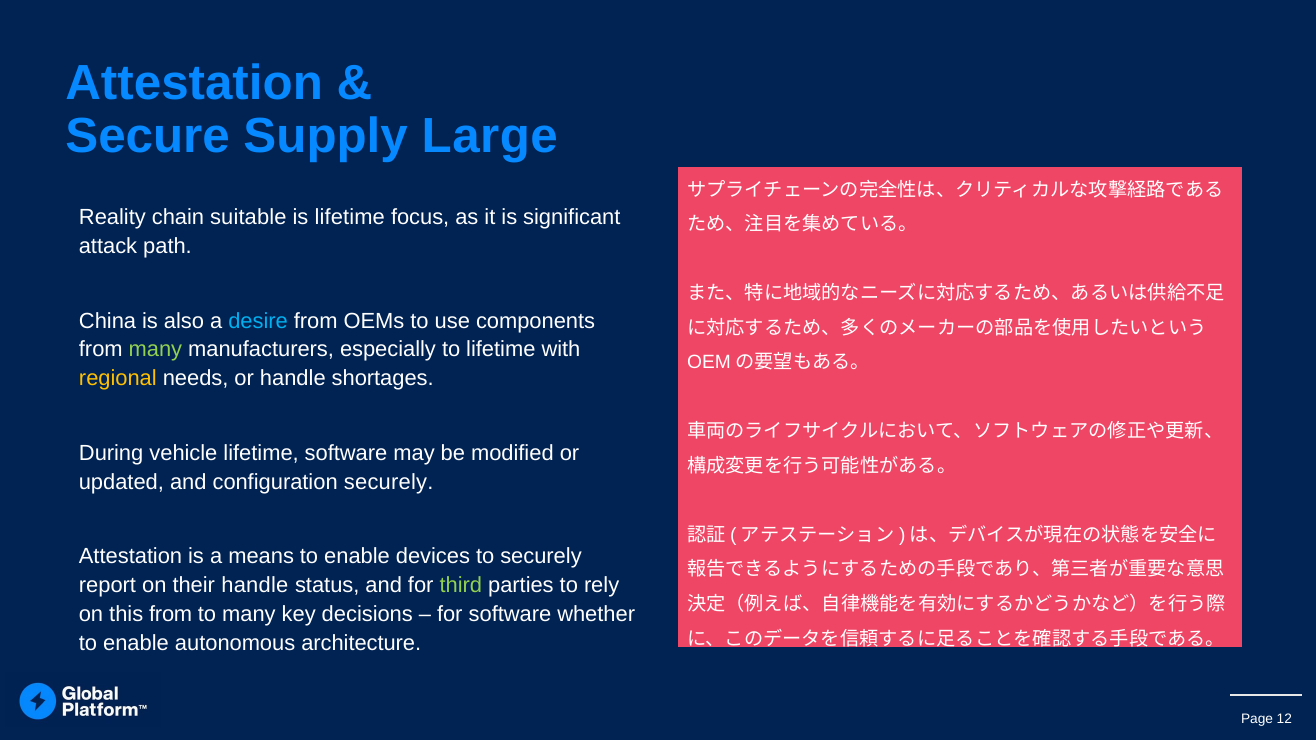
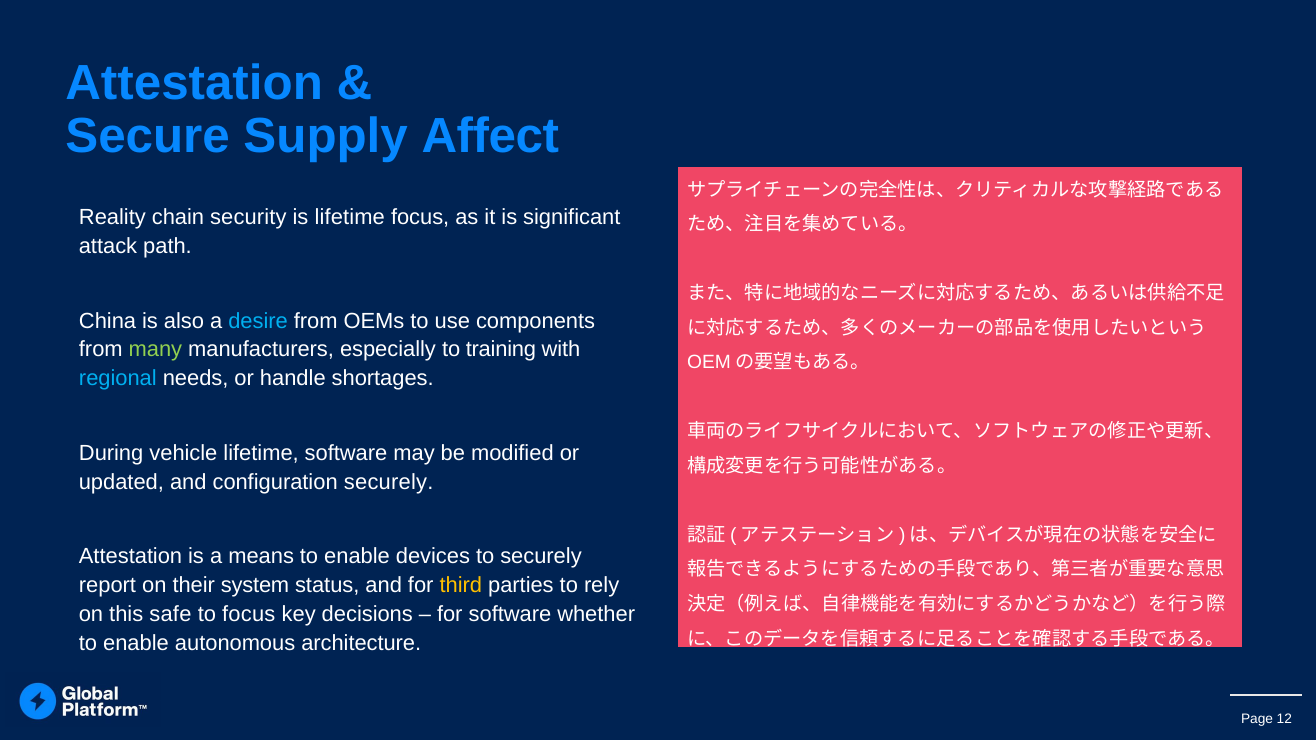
Large: Large -> Affect
suitable: suitable -> security
to lifetime: lifetime -> training
regional colour: yellow -> light blue
their handle: handle -> system
third colour: light green -> yellow
this from: from -> safe
to many: many -> focus
